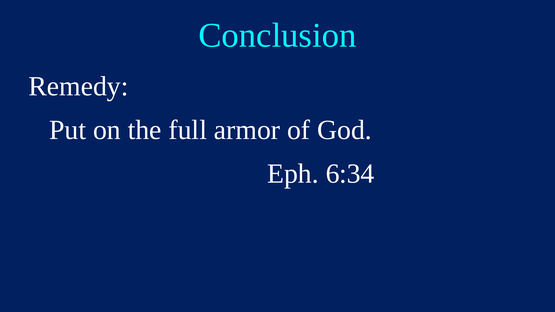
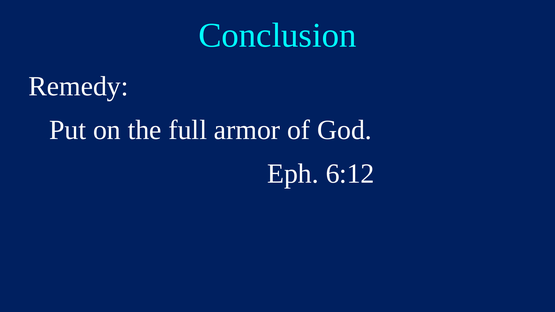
6:34: 6:34 -> 6:12
